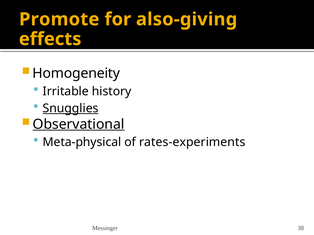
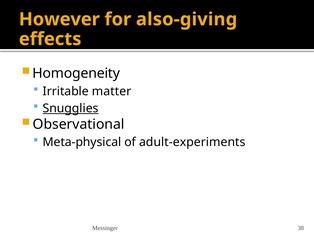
Promote: Promote -> However
history: history -> matter
Observational underline: present -> none
rates-experiments: rates-experiments -> adult-experiments
